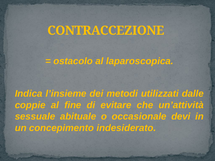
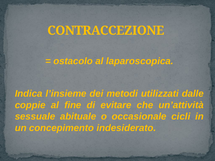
devi: devi -> cicli
